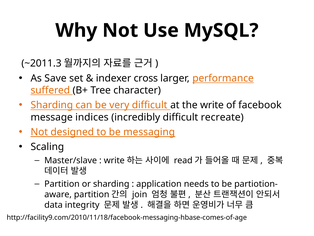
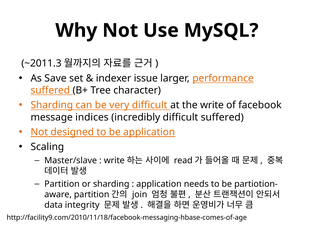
cross: cross -> issue
difficult recreate: recreate -> suffered
be messaging: messaging -> application
